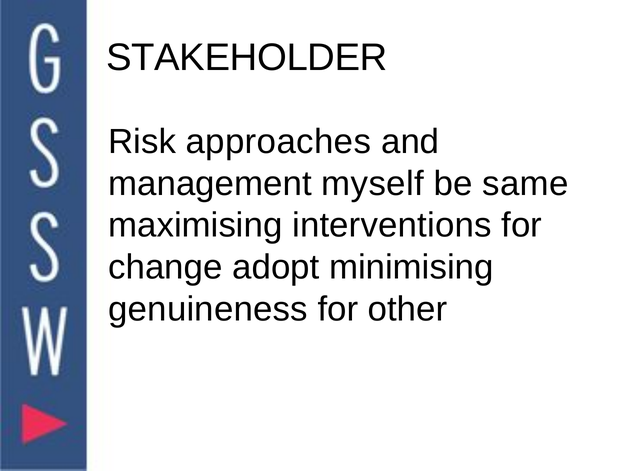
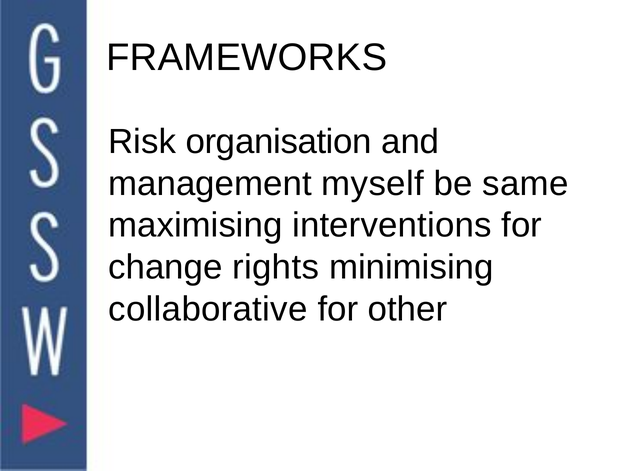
STAKEHOLDER: STAKEHOLDER -> FRAMEWORKS
approaches: approaches -> organisation
adopt: adopt -> rights
genuineness: genuineness -> collaborative
